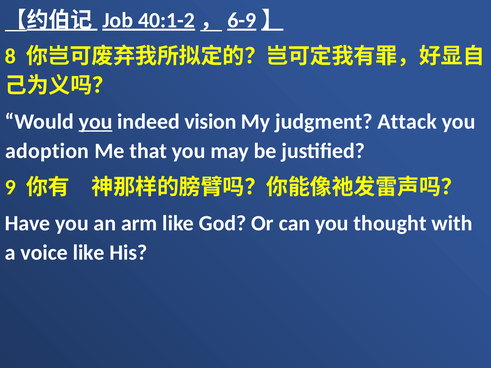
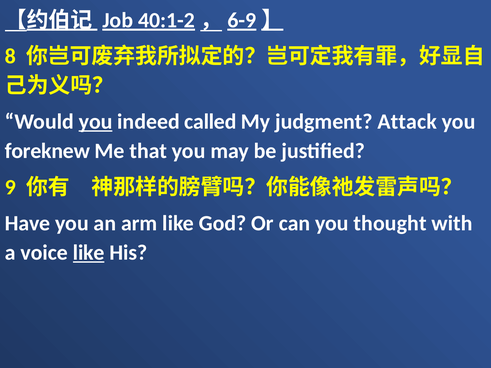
vision: vision -> called
adoption: adoption -> foreknew
like at (89, 253) underline: none -> present
